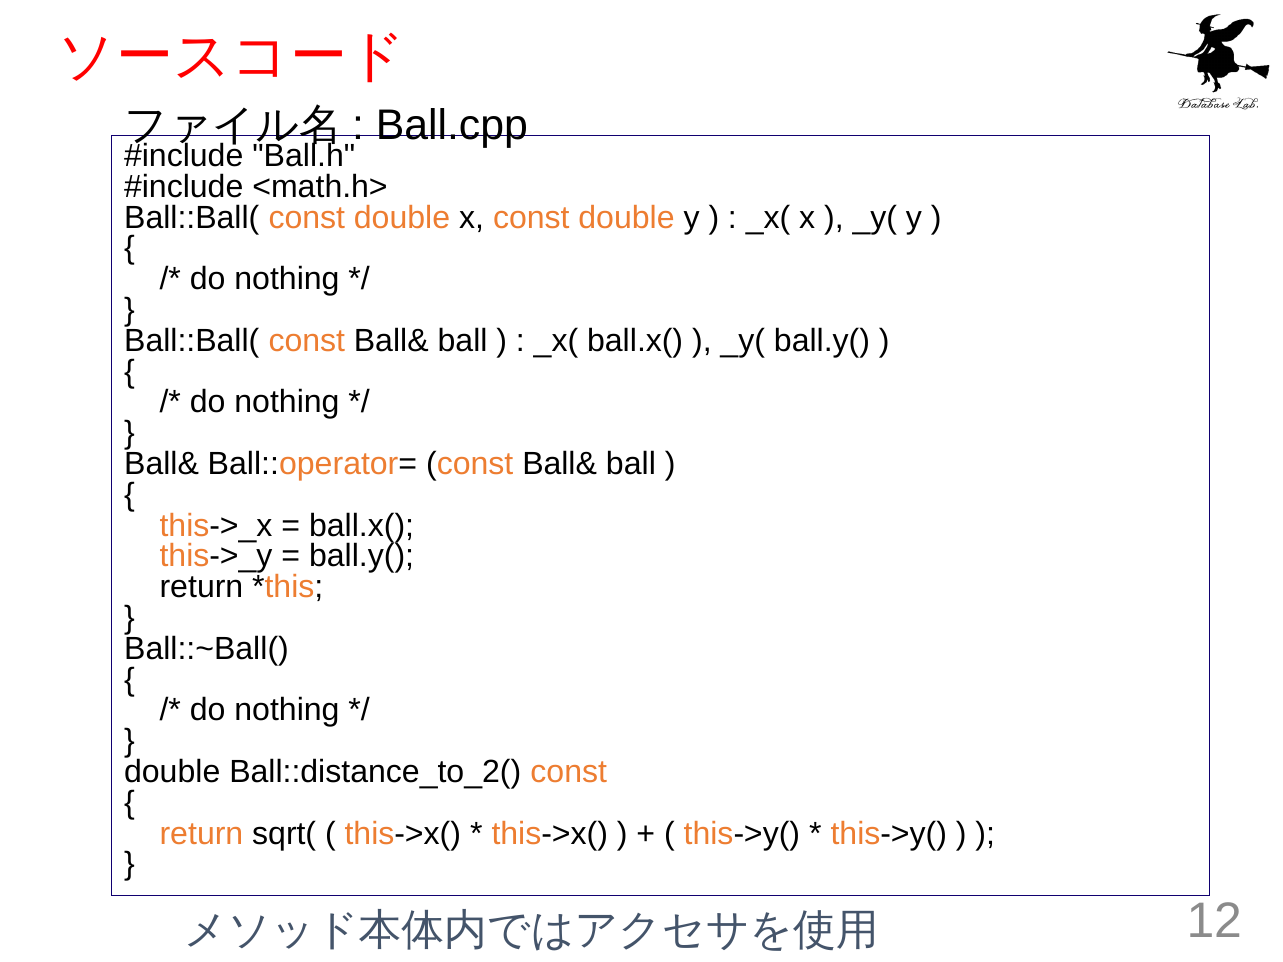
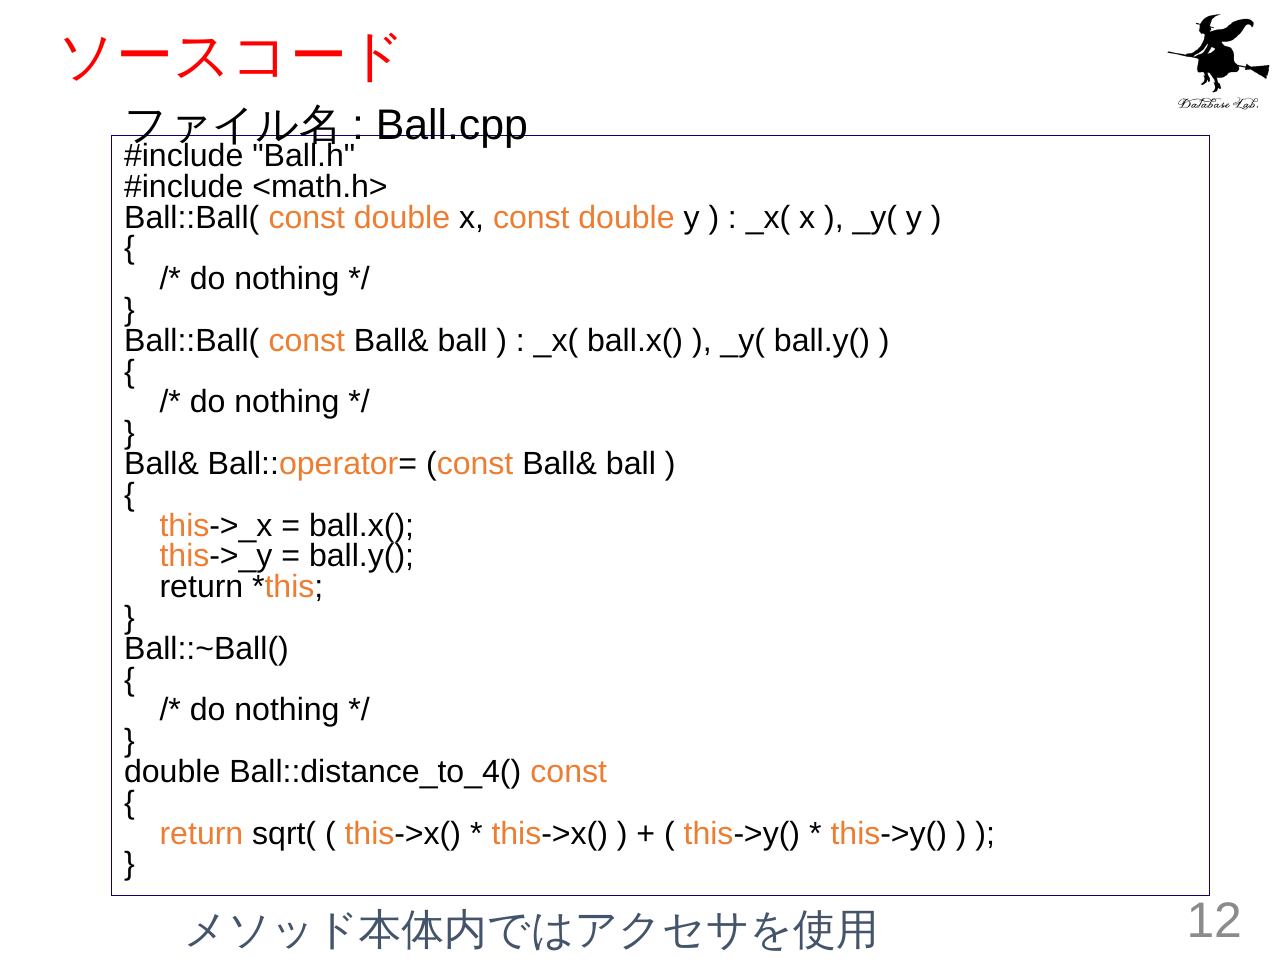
Ball::distance_to_2(: Ball::distance_to_2( -> Ball::distance_to_4(
